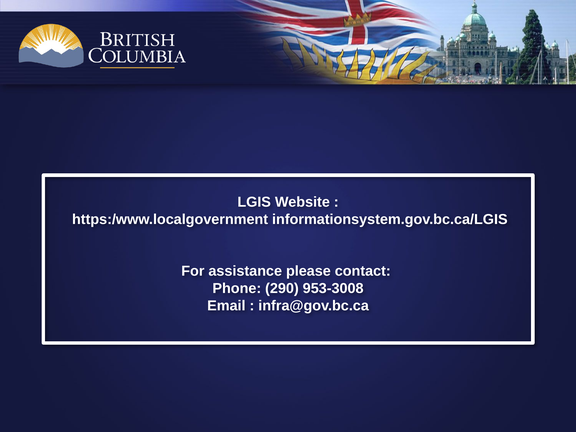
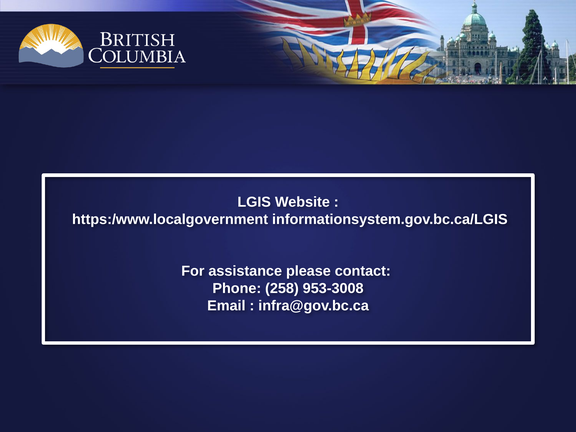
290: 290 -> 258
